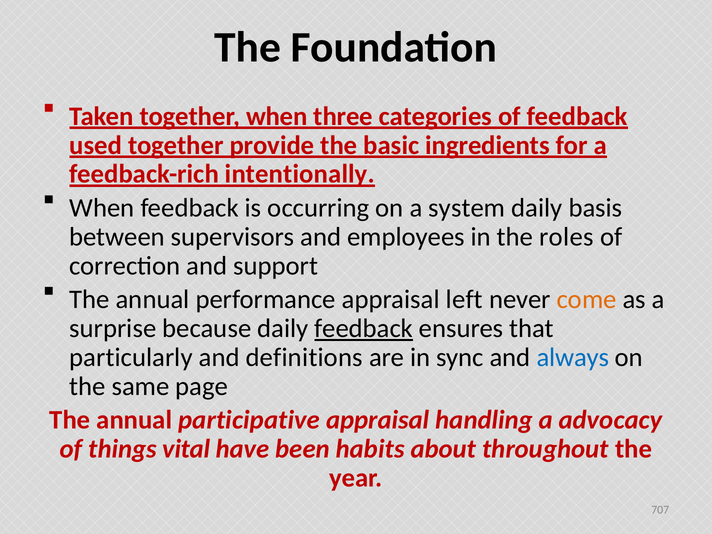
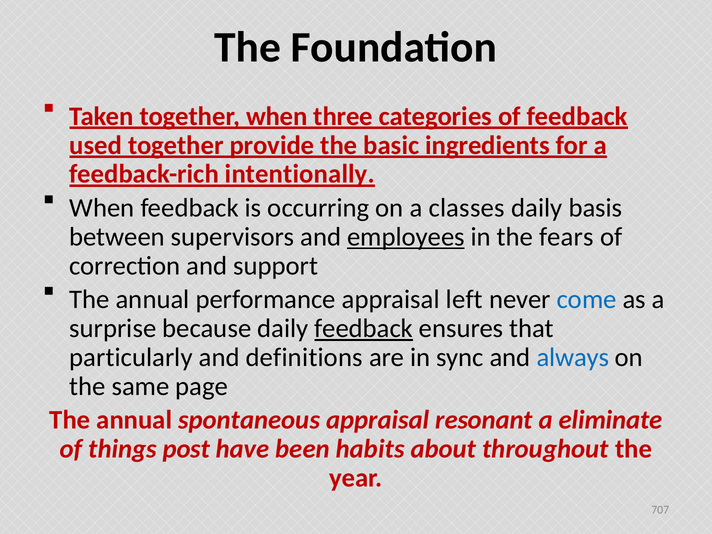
system: system -> classes
employees underline: none -> present
roles: roles -> fears
come colour: orange -> blue
participative: participative -> spontaneous
handling: handling -> resonant
advocacy: advocacy -> eliminate
vital: vital -> post
